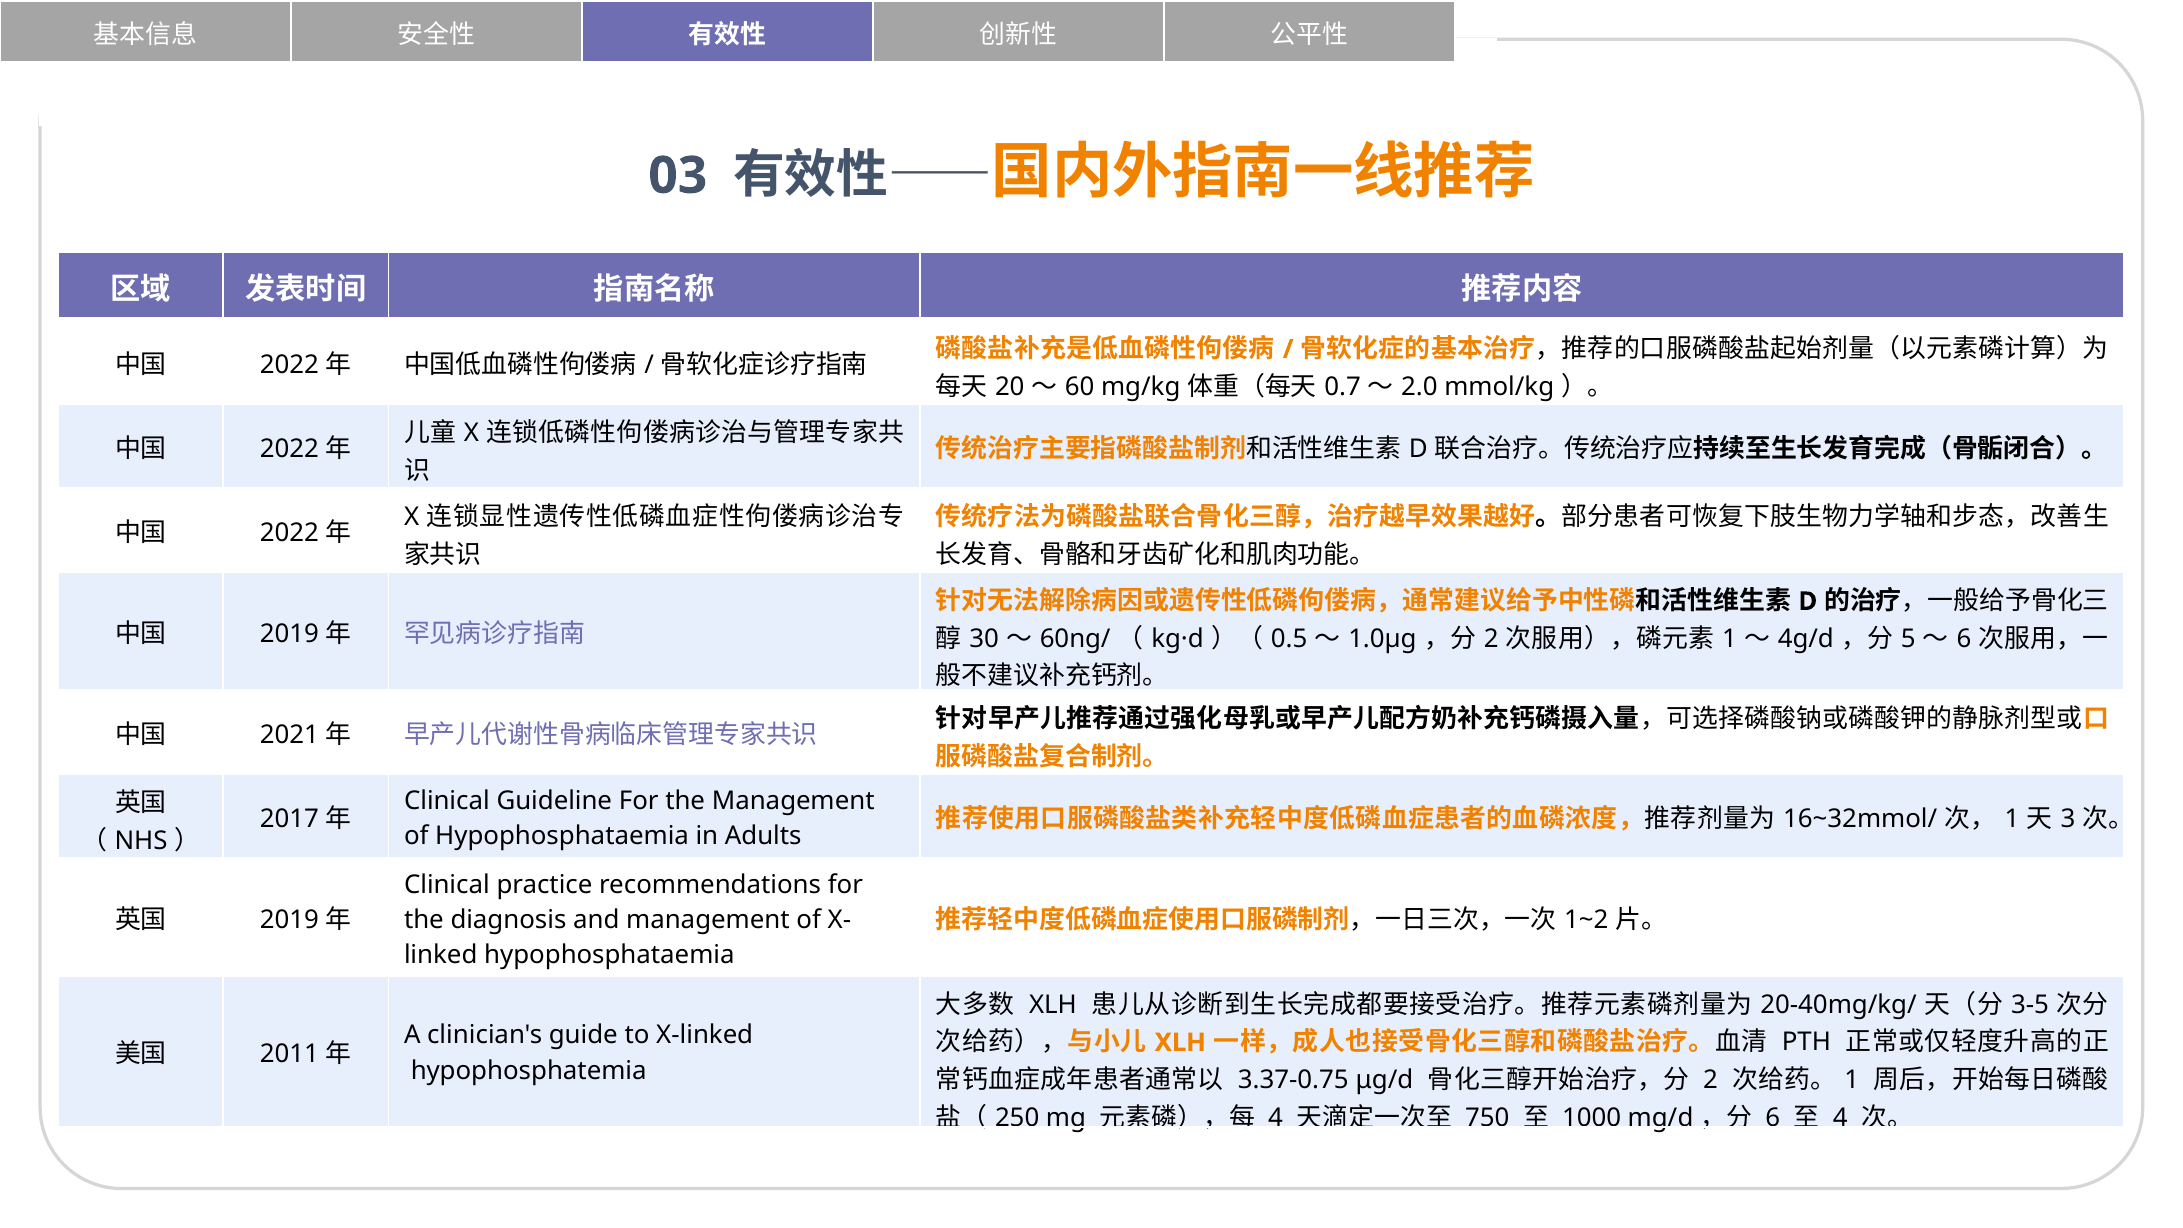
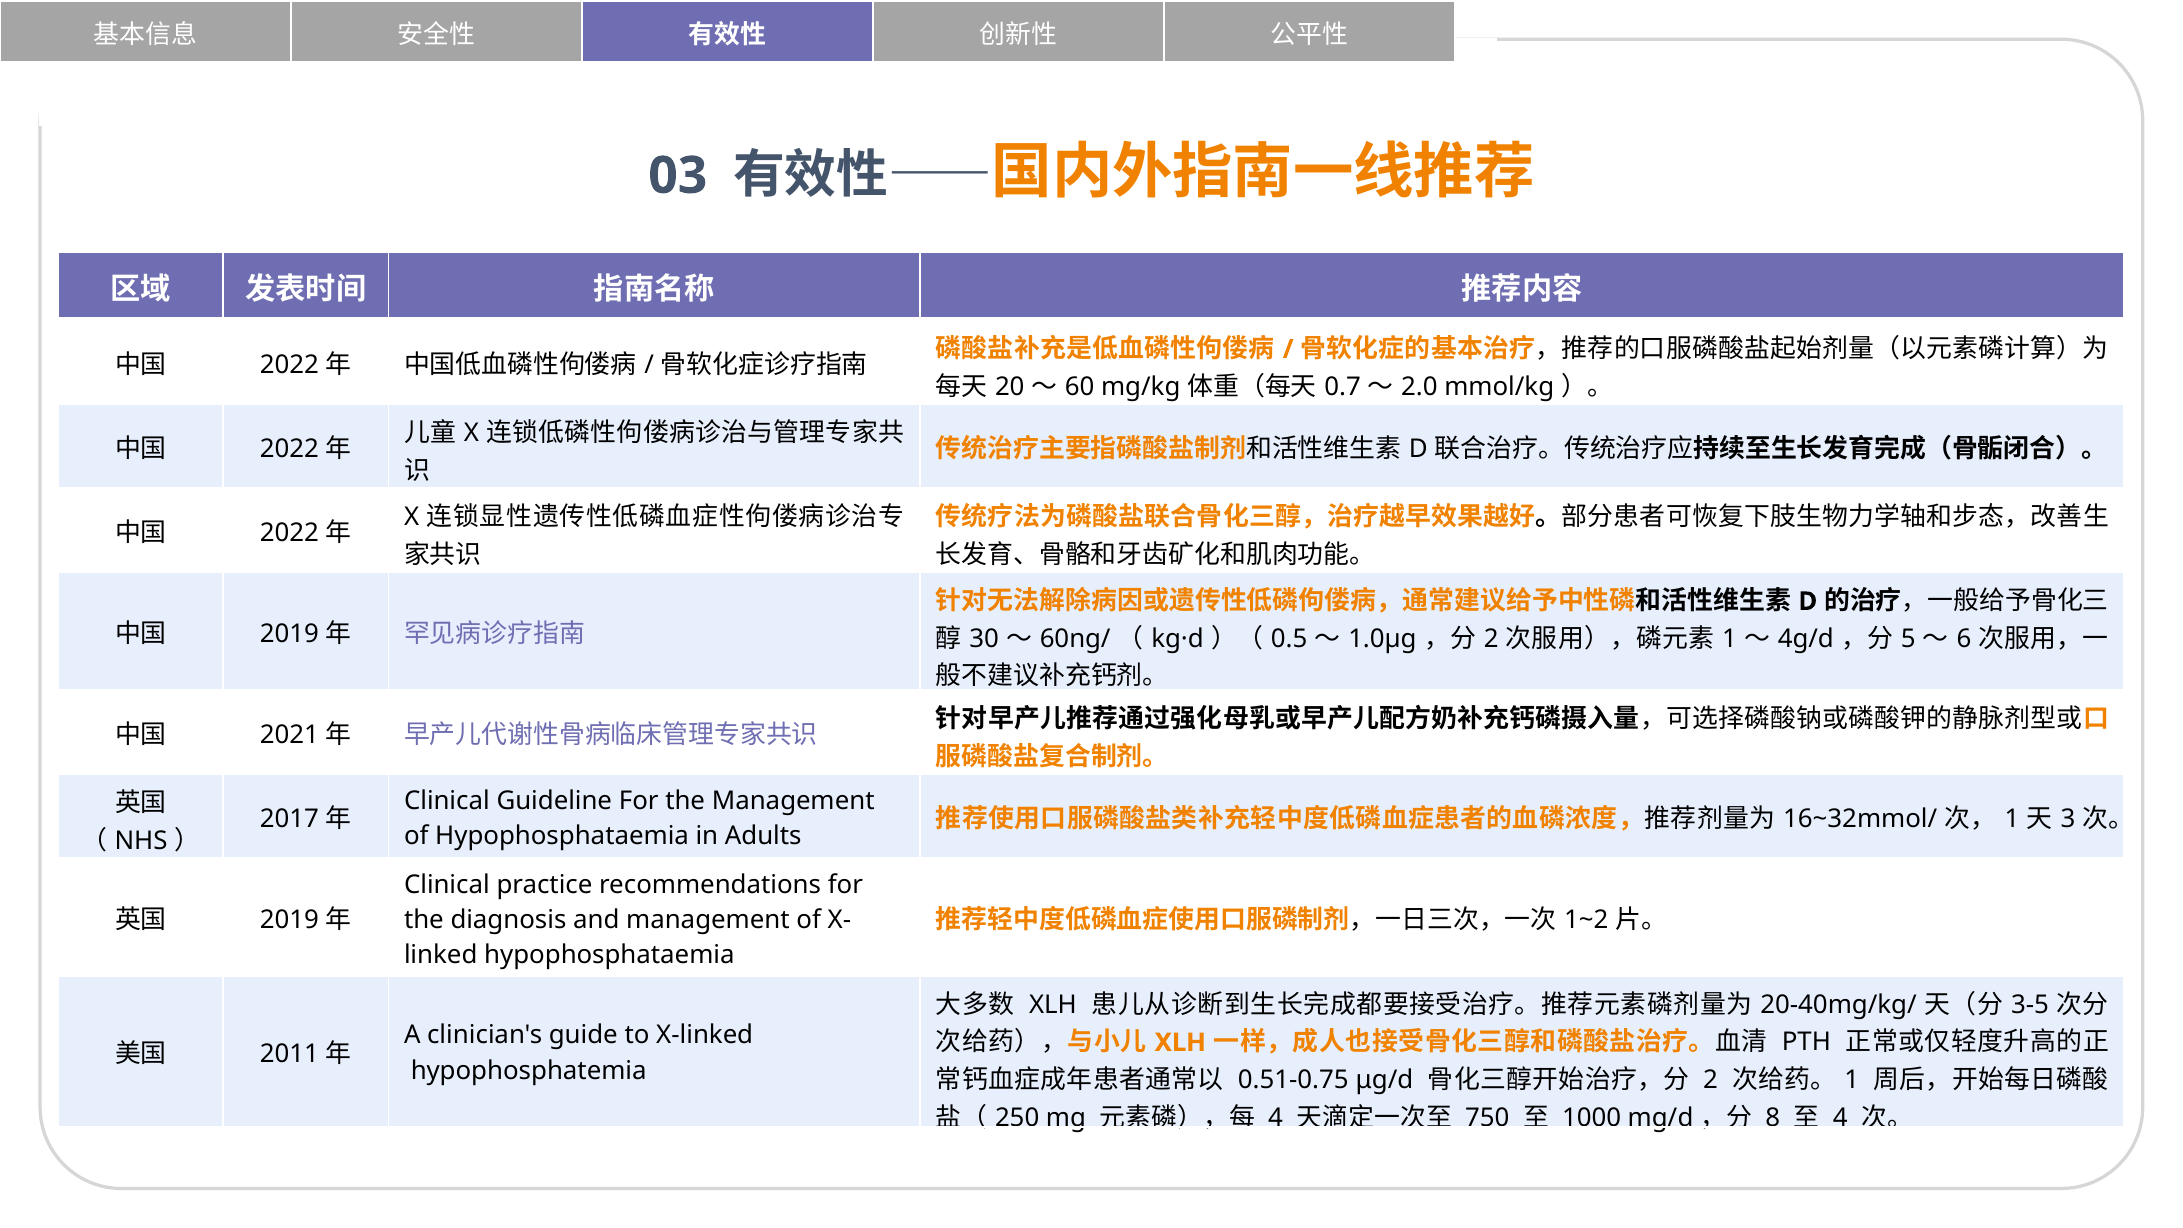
3.37-0.75: 3.37-0.75 -> 0.51-0.75
6 at (1773, 1117): 6 -> 8
